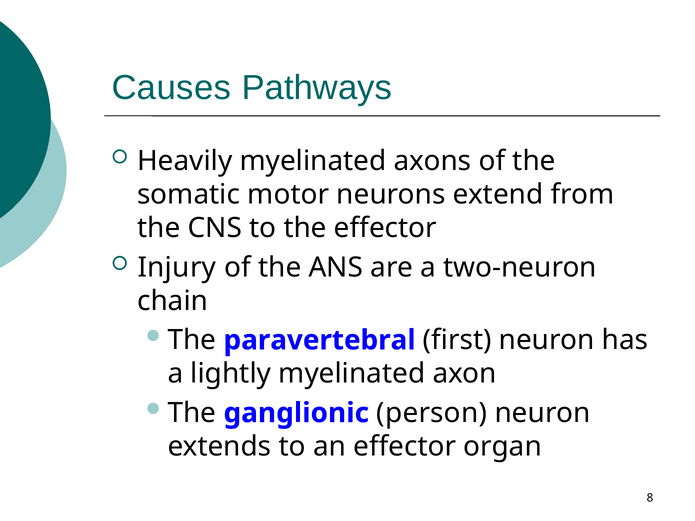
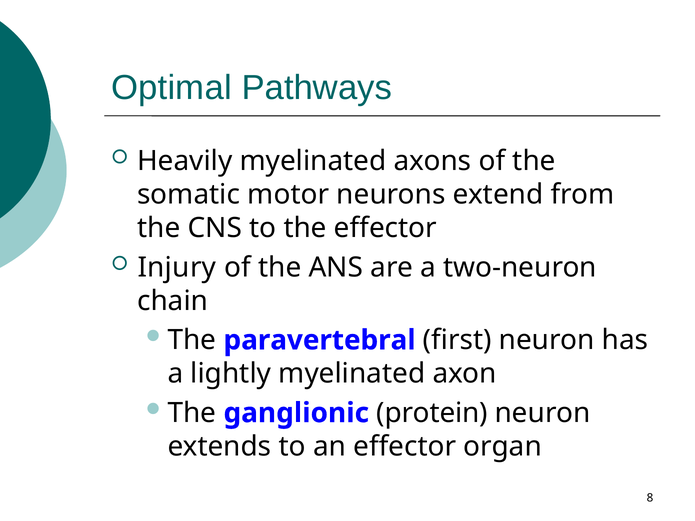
Causes: Causes -> Optimal
person: person -> protein
